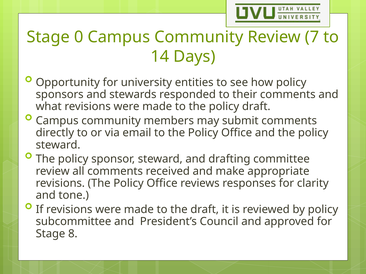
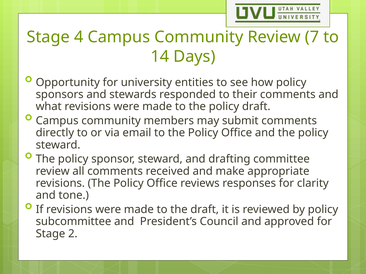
0: 0 -> 4
8: 8 -> 2
